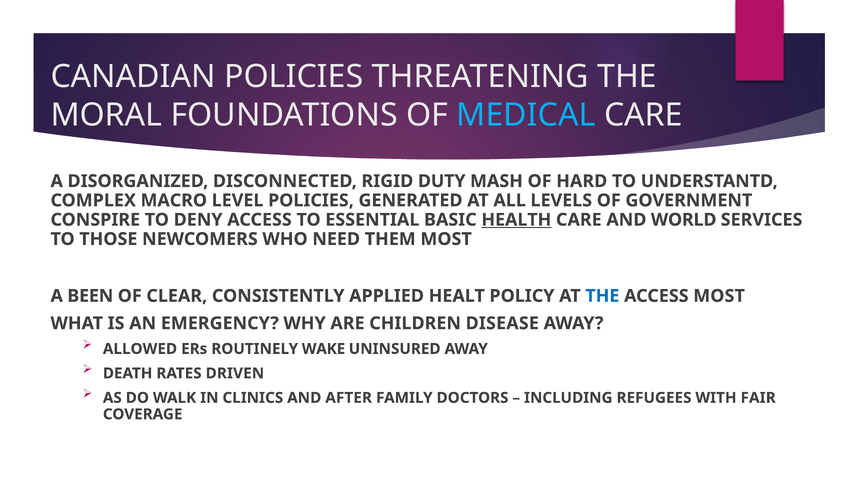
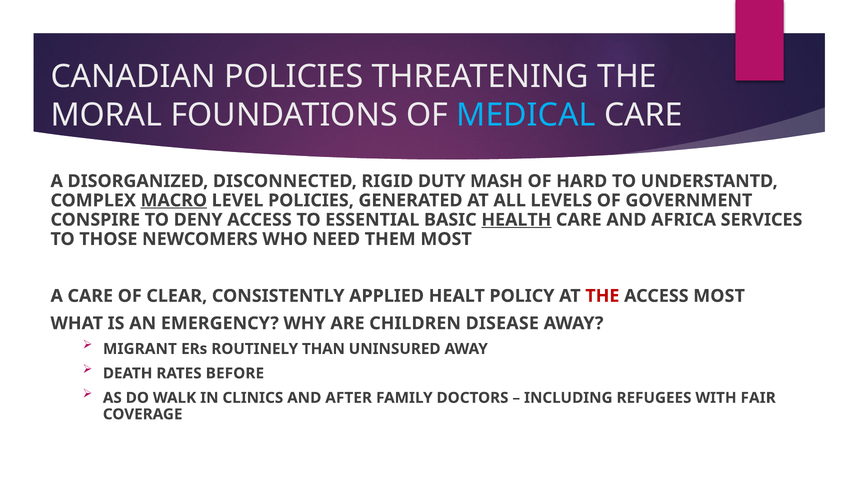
MACRO underline: none -> present
WORLD: WORLD -> AFRICA
A BEEN: BEEN -> CARE
THE at (602, 296) colour: blue -> red
ALLOWED: ALLOWED -> MIGRANT
WAKE: WAKE -> THAN
DRIVEN: DRIVEN -> BEFORE
